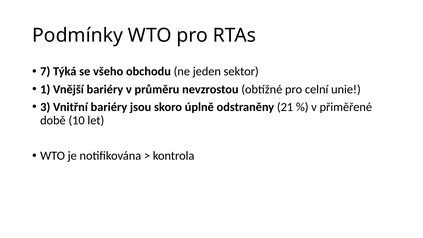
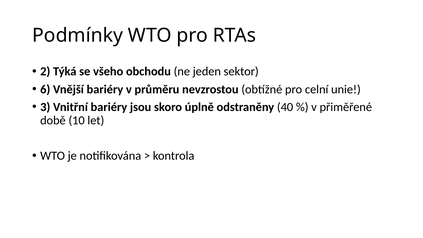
7: 7 -> 2
1: 1 -> 6
21: 21 -> 40
